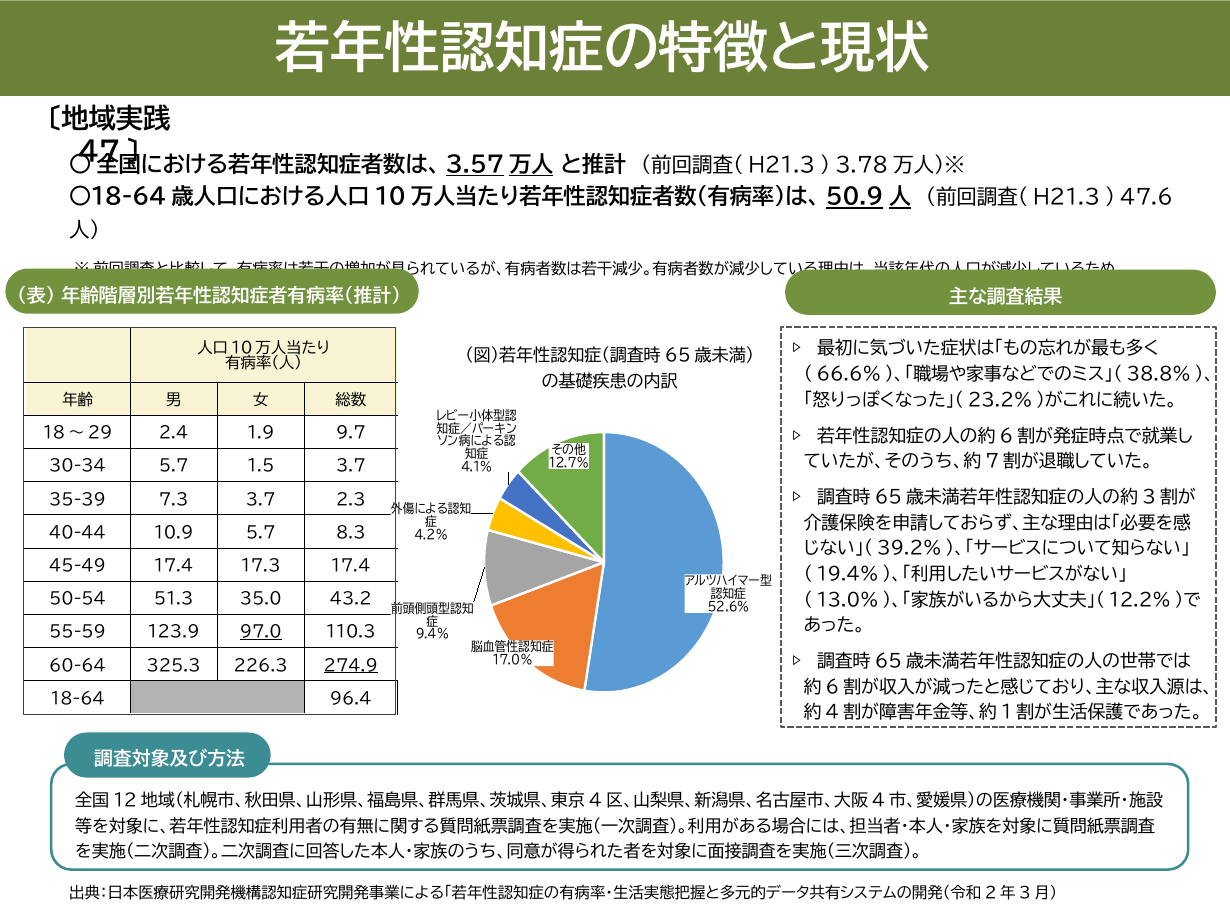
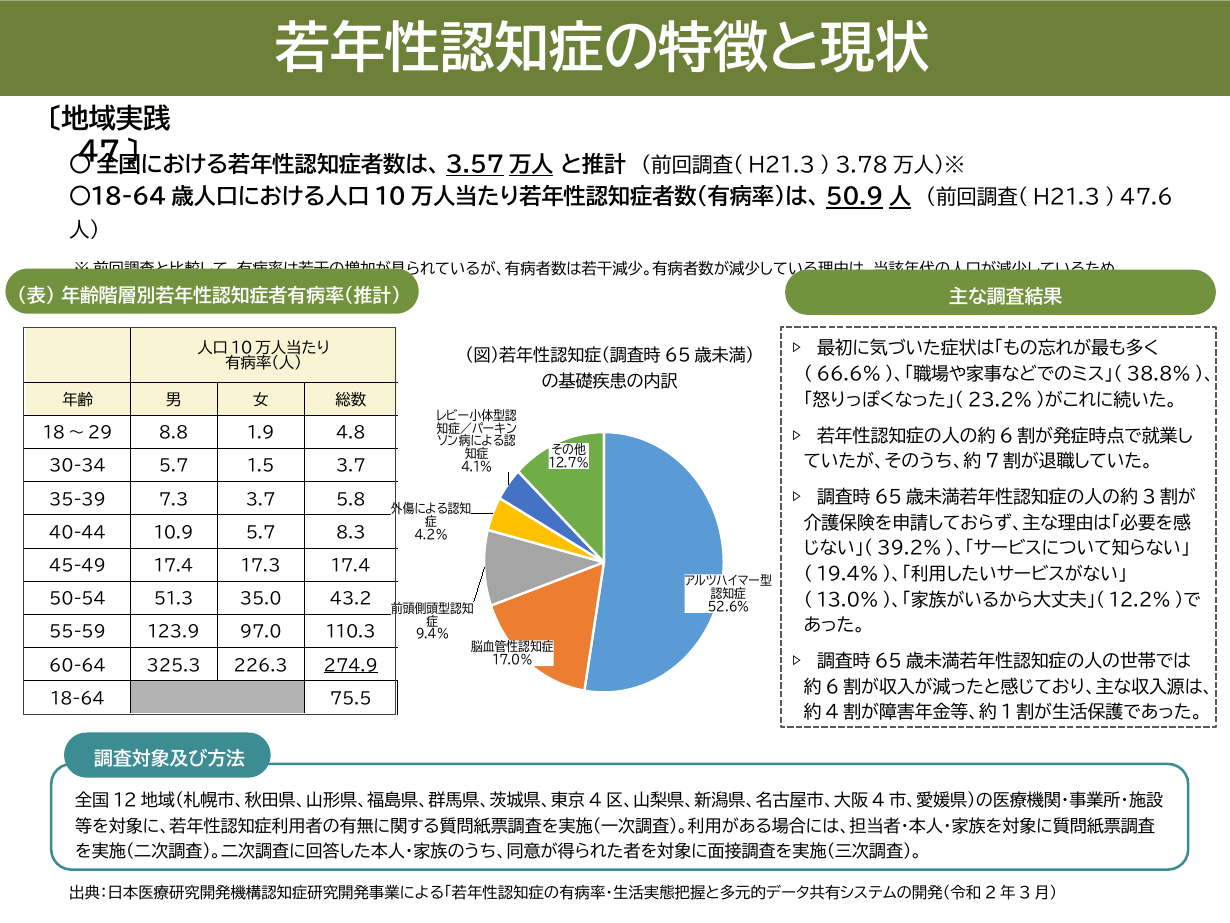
2.4: 2.4 -> 8.8
9.7: 9.7 -> 4.8
2.3: 2.3 -> 5.8
97.0 underline: present -> none
96.4: 96.4 -> 75.5
